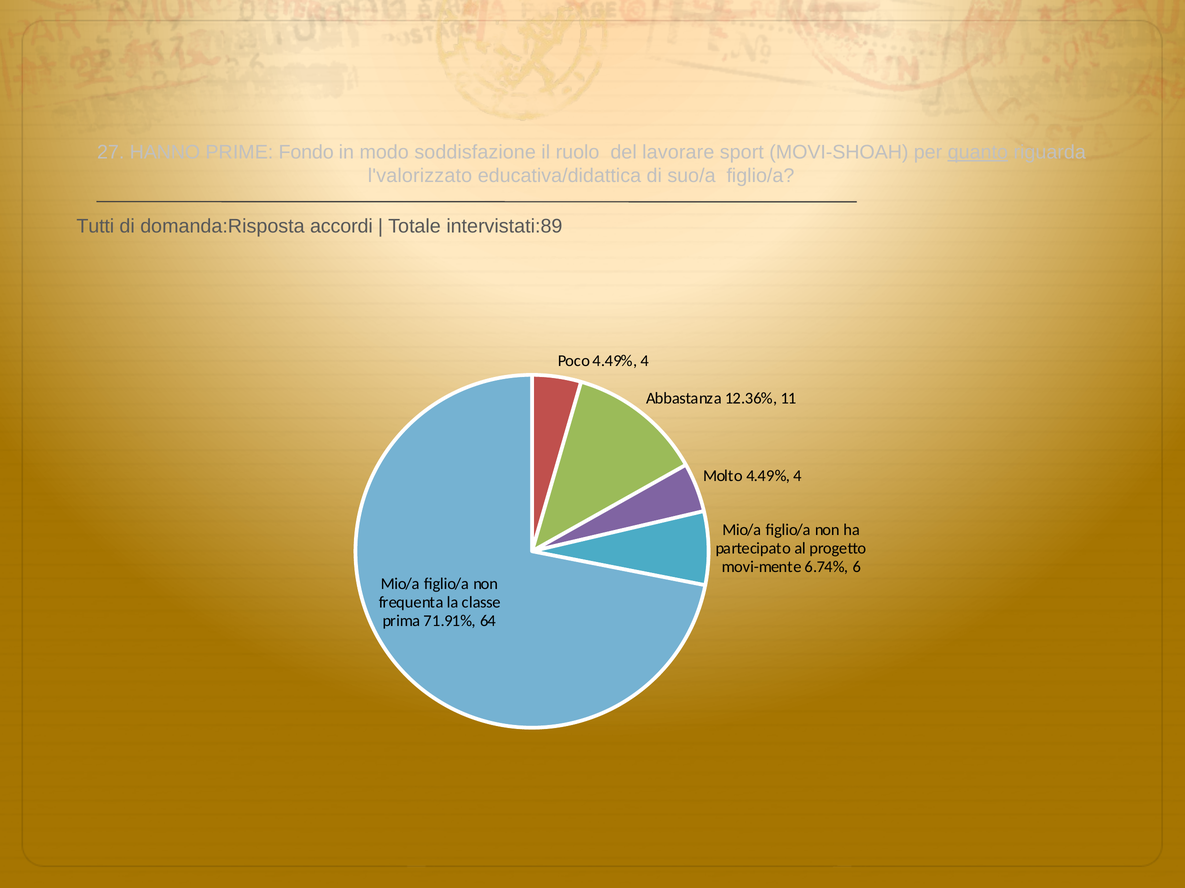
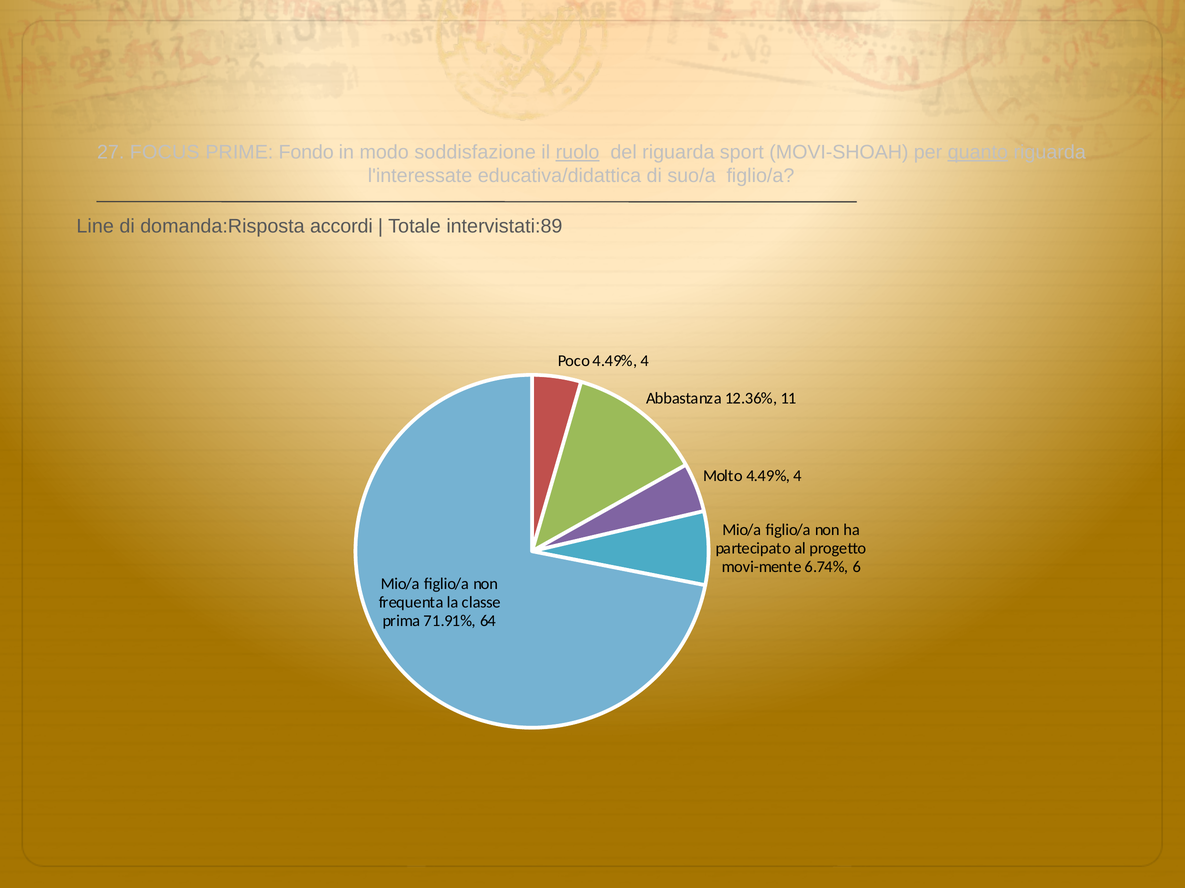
HANNO: HANNO -> FOCUS
ruolo underline: none -> present
del lavorare: lavorare -> riguarda
l'valorizzato: l'valorizzato -> l'interessate
Tutti: Tutti -> Line
